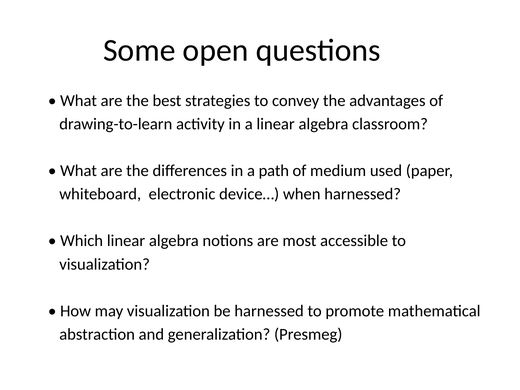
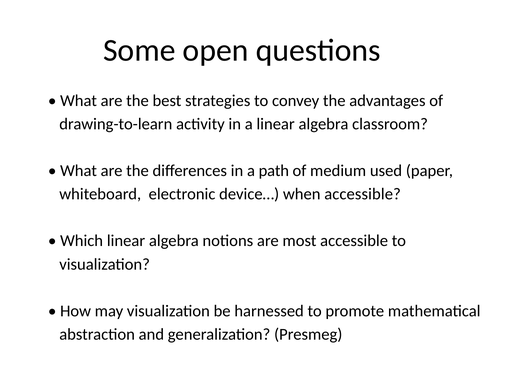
when harnessed: harnessed -> accessible
